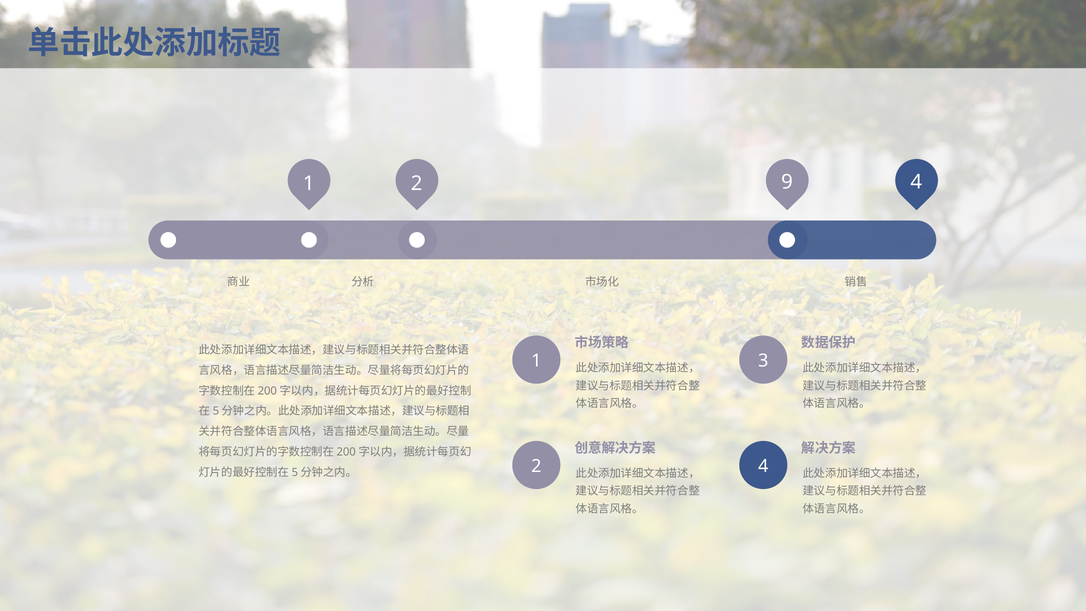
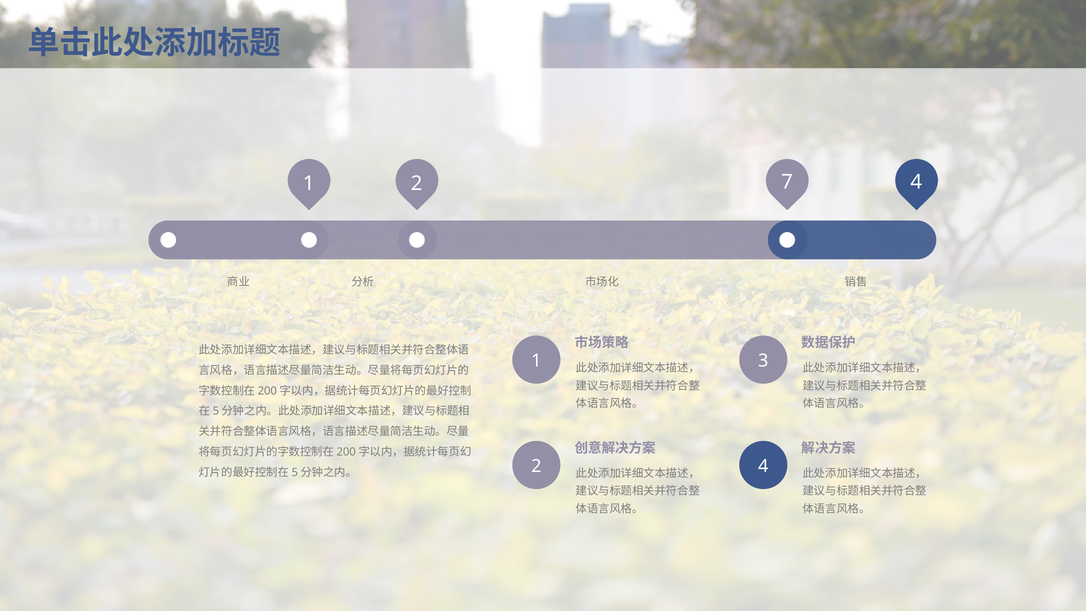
9: 9 -> 7
